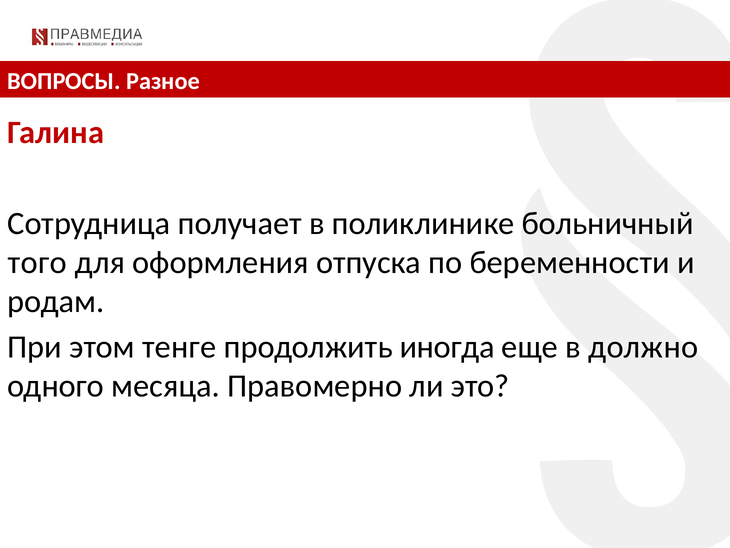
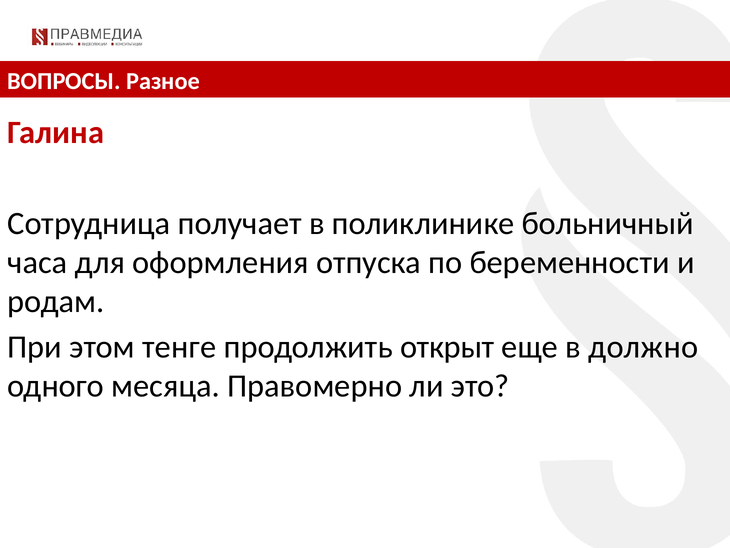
того: того -> часа
иногда: иногда -> открыт
